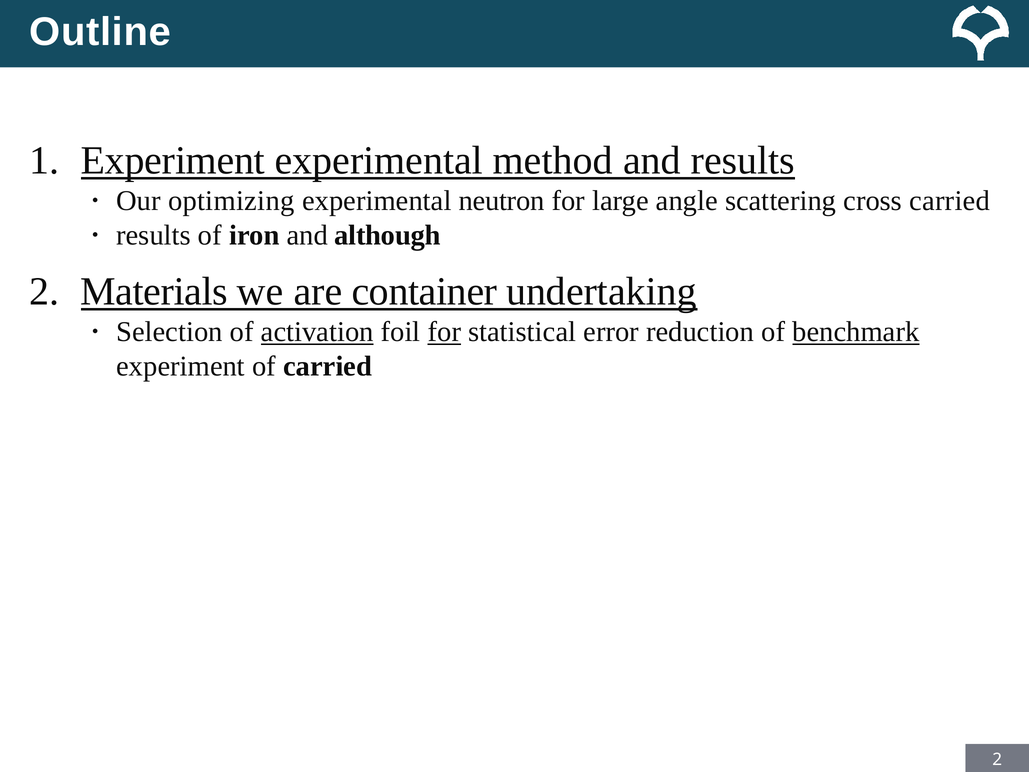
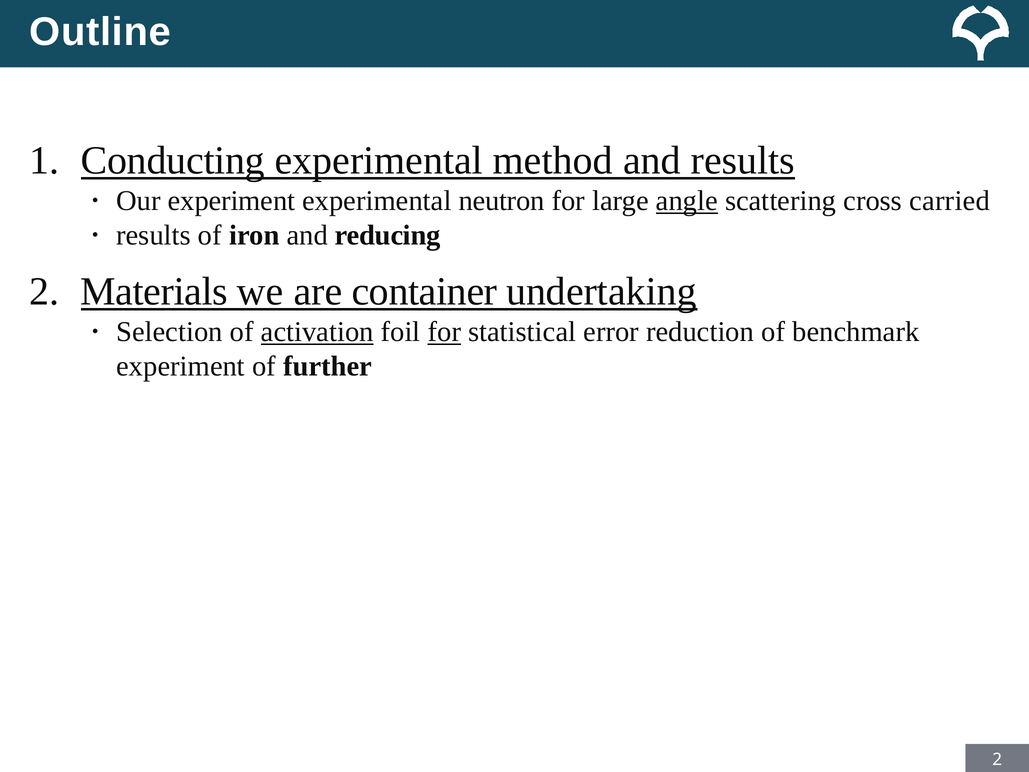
1 Experiment: Experiment -> Conducting
optimizing at (231, 201): optimizing -> experiment
angle underline: none -> present
although: although -> reducing
benchmark underline: present -> none
of carried: carried -> further
